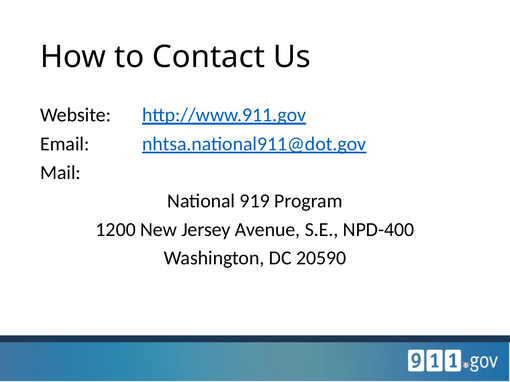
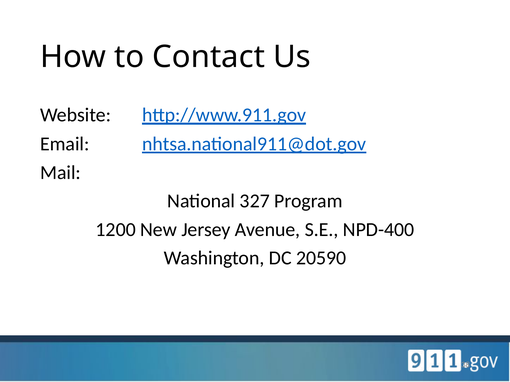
919: 919 -> 327
